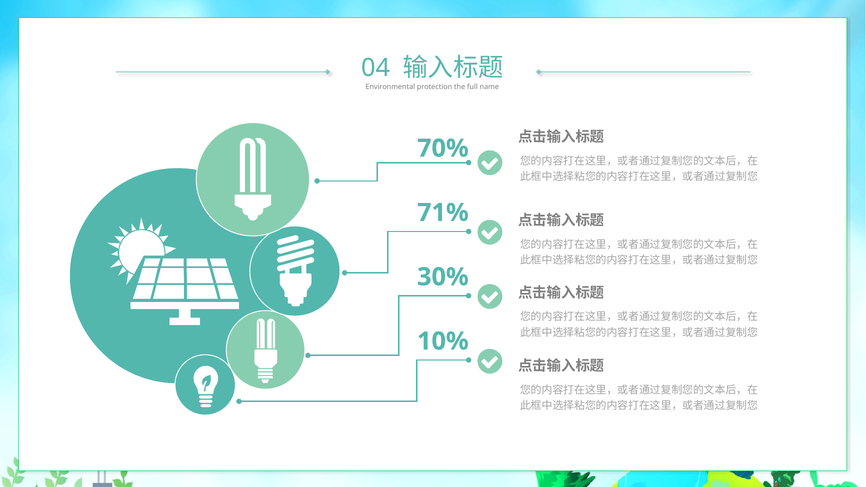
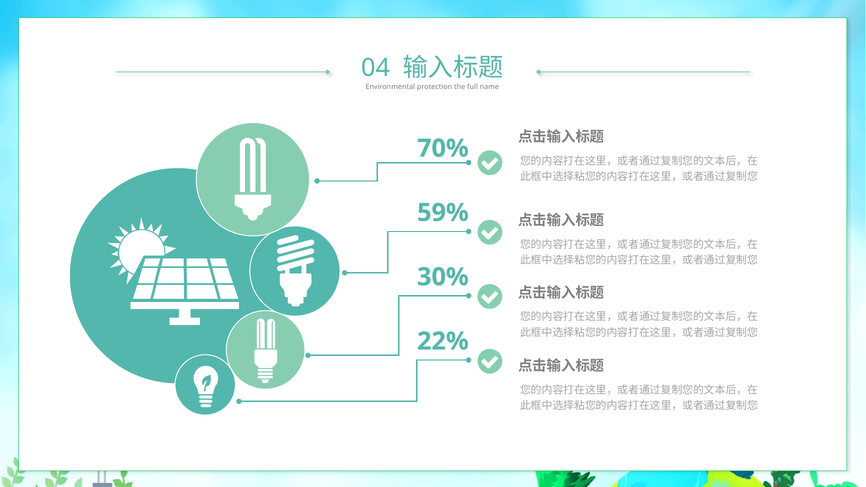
71%: 71% -> 59%
10%: 10% -> 22%
